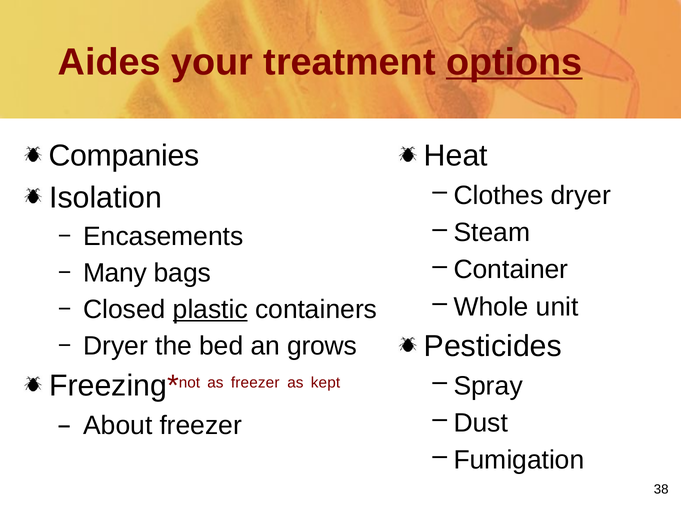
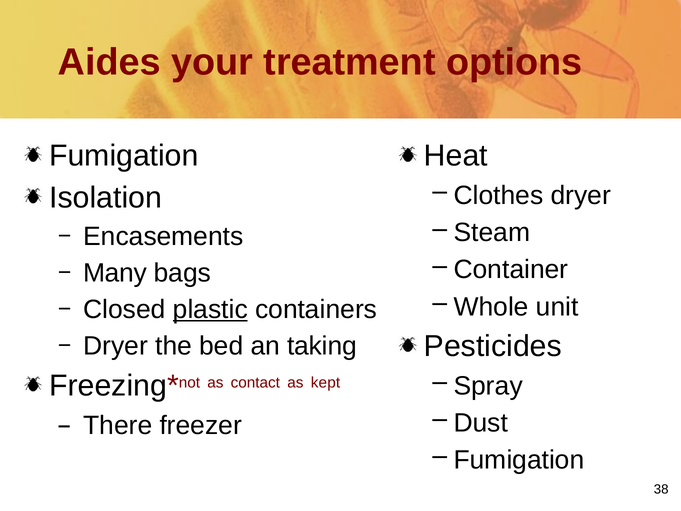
options underline: present -> none
Companies at (124, 156): Companies -> Fumigation
grows: grows -> taking
as freezer: freezer -> contact
About: About -> There
